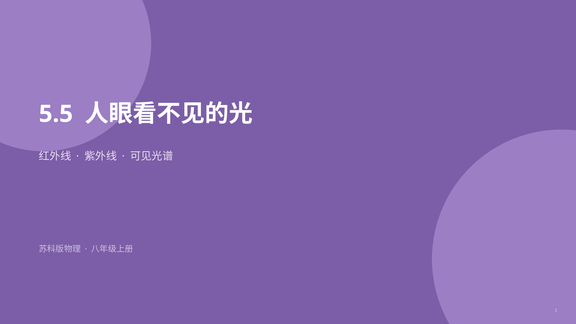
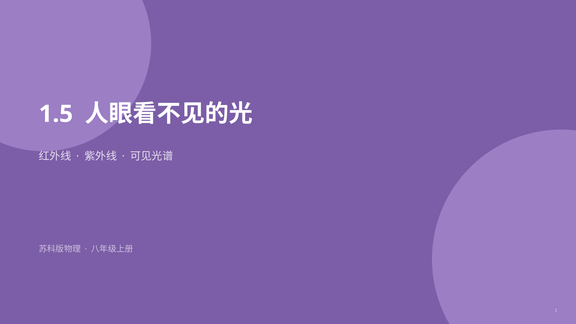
5.5: 5.5 -> 1.5
